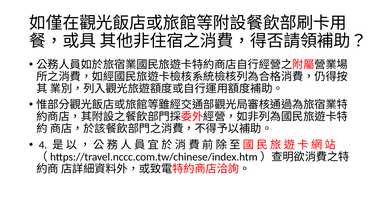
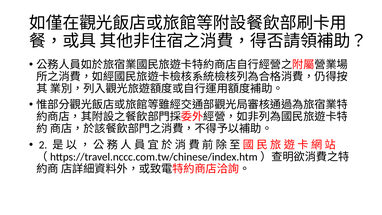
4: 4 -> 2
